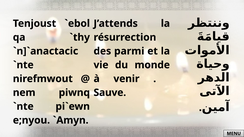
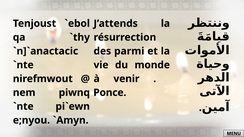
Sauve: Sauve -> Ponce
